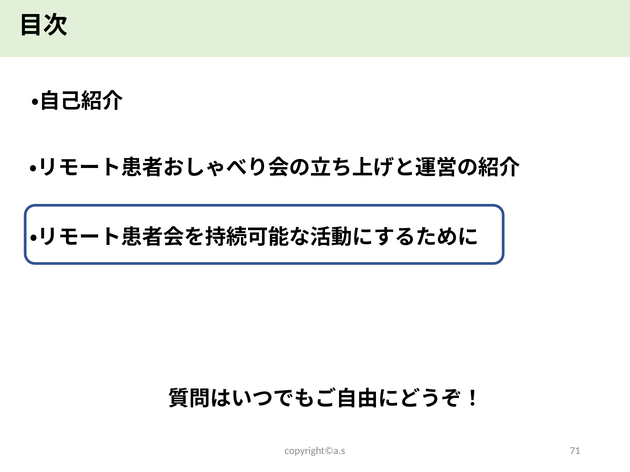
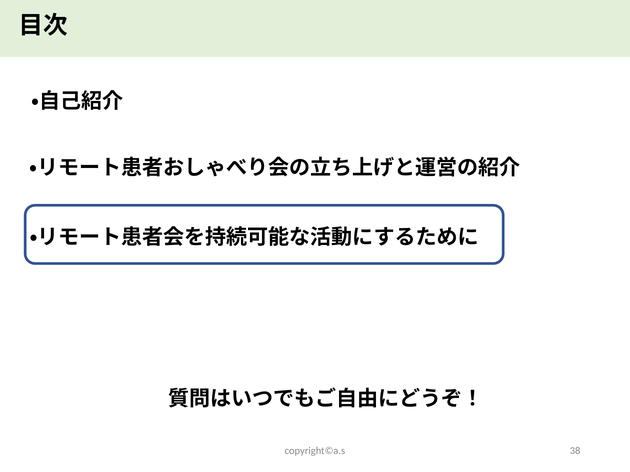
71: 71 -> 38
